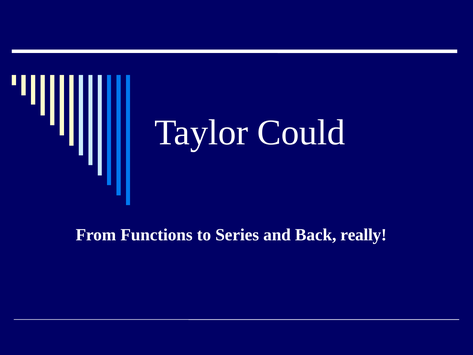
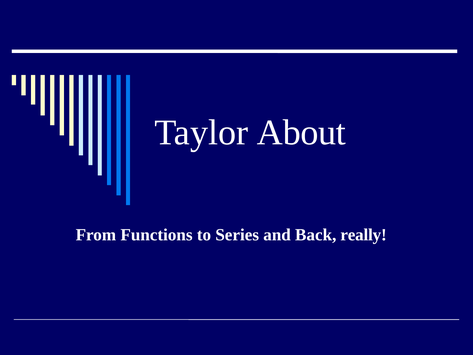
Could: Could -> About
